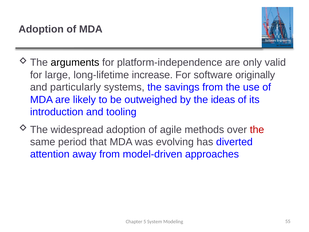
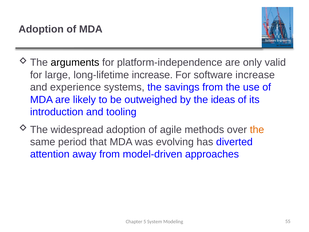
software originally: originally -> increase
particularly: particularly -> experience
the at (257, 129) colour: red -> orange
